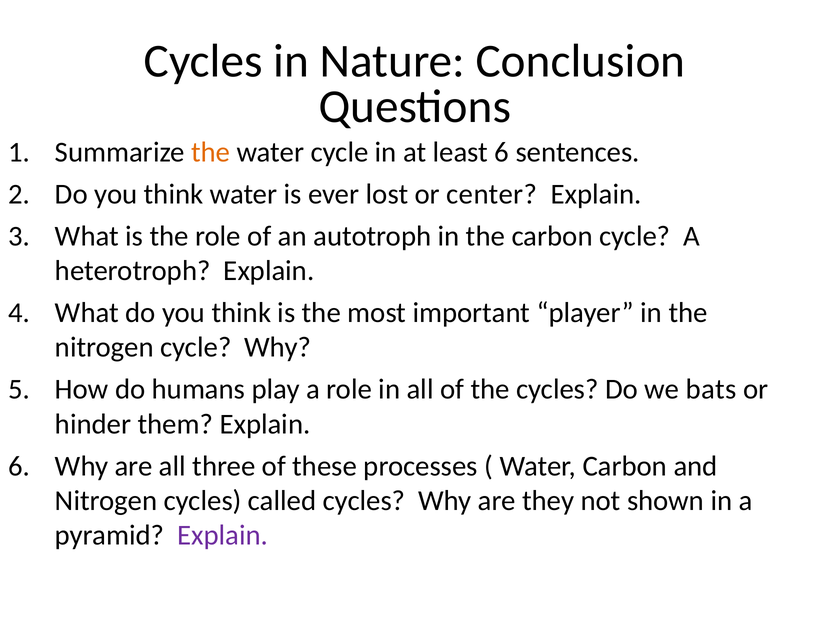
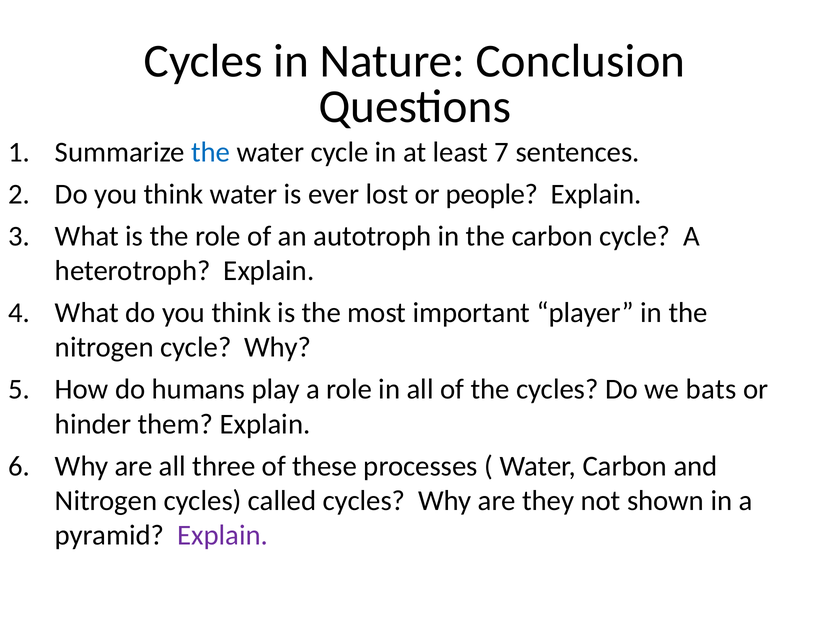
the at (211, 152) colour: orange -> blue
least 6: 6 -> 7
center: center -> people
